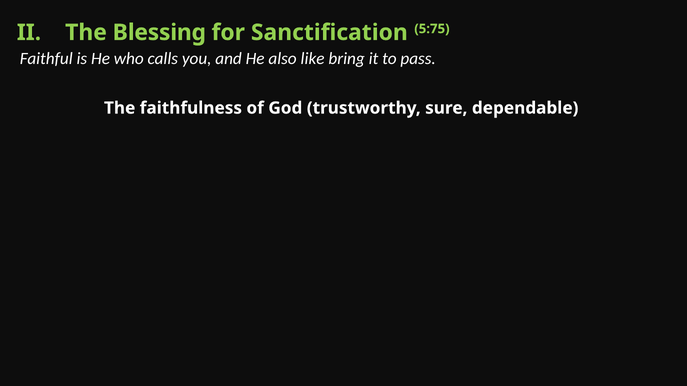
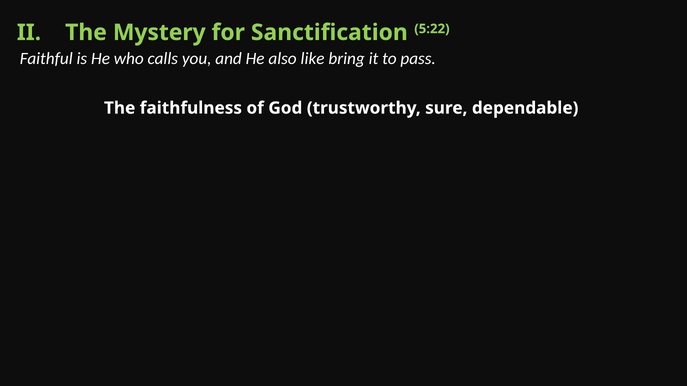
Blessing: Blessing -> Mystery
5:75: 5:75 -> 5:22
